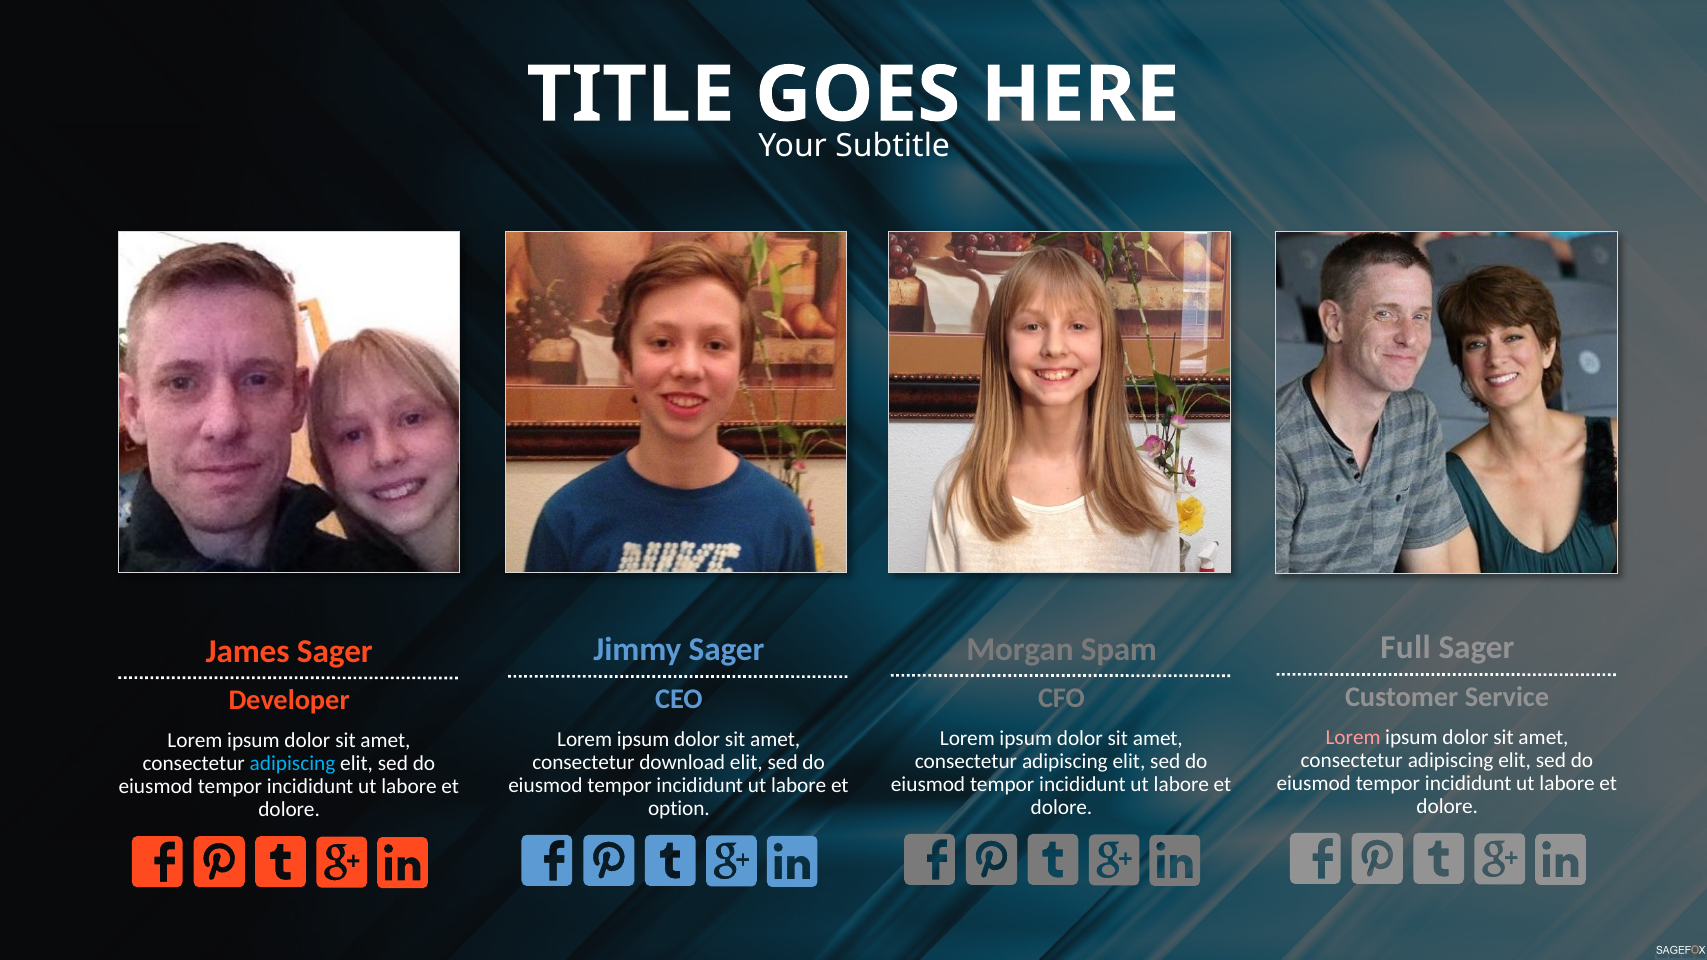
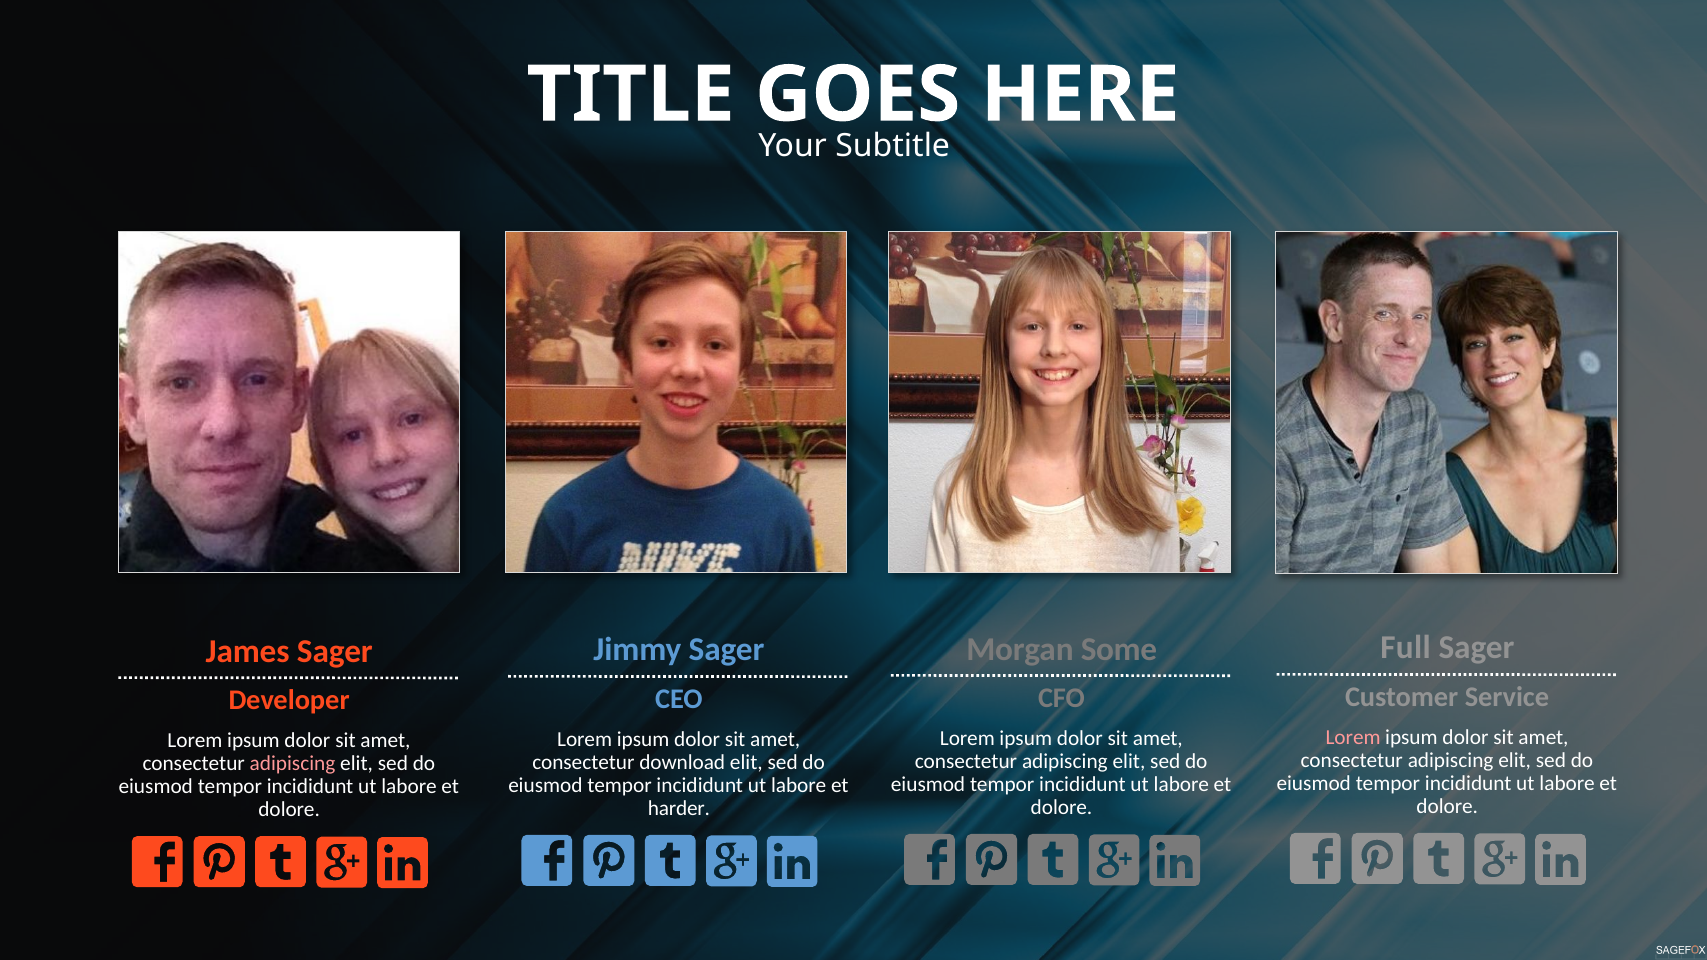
Spam: Spam -> Some
adipiscing at (293, 764) colour: light blue -> pink
option: option -> harder
